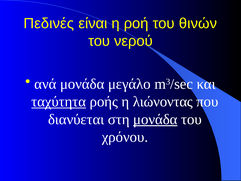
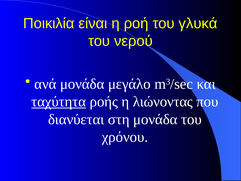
Πεδινές: Πεδινές -> Ποικιλία
θινών: θινών -> γλυκά
μονάδα at (155, 119) underline: present -> none
